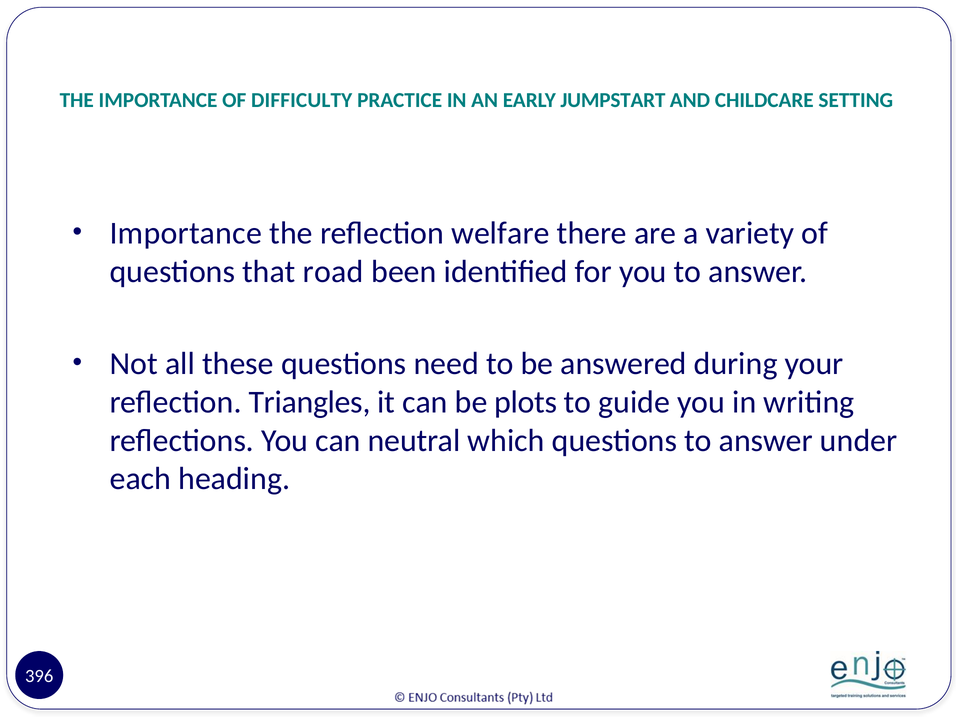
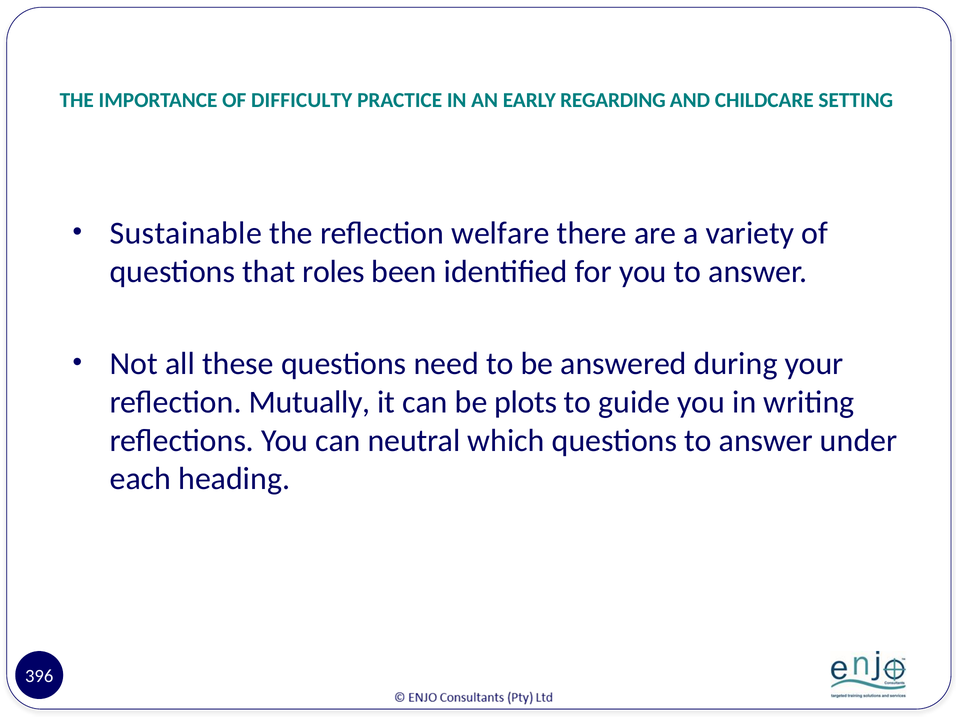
JUMPSTART: JUMPSTART -> REGARDING
Importance at (186, 233): Importance -> Sustainable
road: road -> roles
Triangles: Triangles -> Mutually
